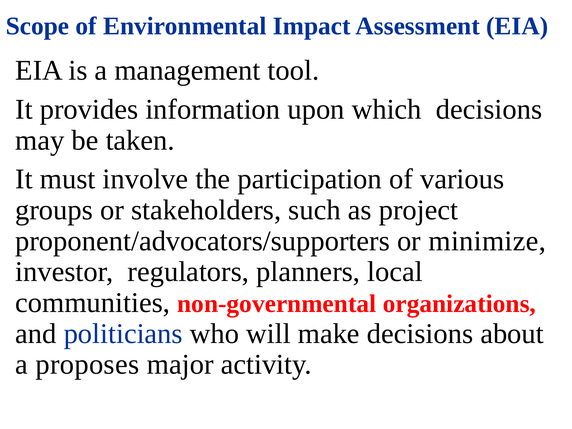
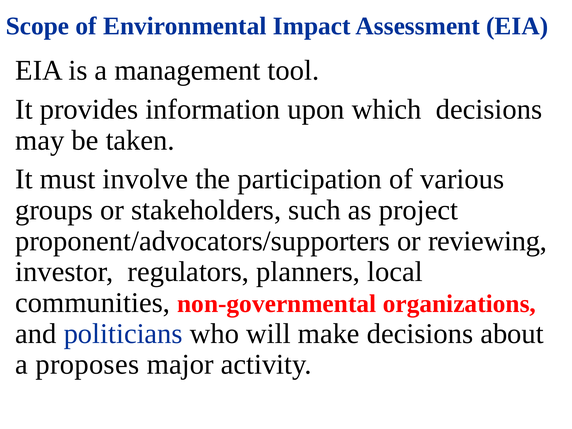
minimize: minimize -> reviewing
